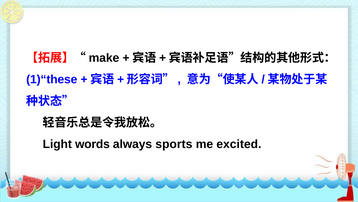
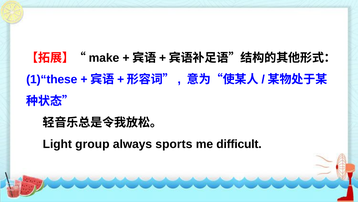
words: words -> group
excited: excited -> difficult
